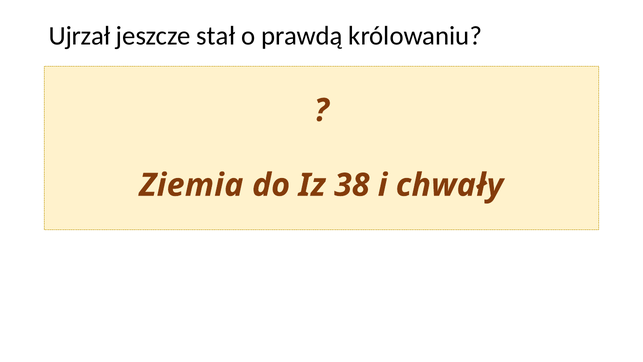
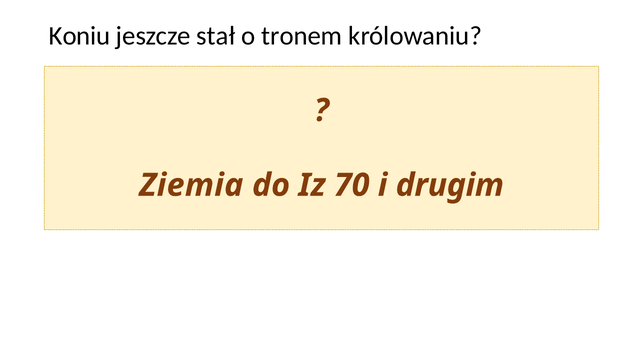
Ujrzał: Ujrzał -> Koniu
prawdą: prawdą -> tronem
38: 38 -> 70
chwały: chwały -> drugim
